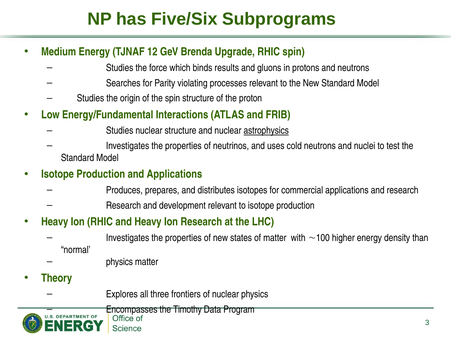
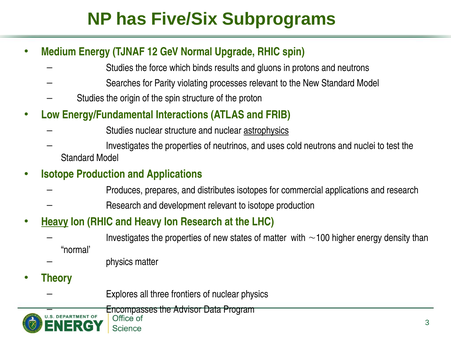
GeV Brenda: Brenda -> Normal
Heavy at (55, 222) underline: none -> present
Timothy: Timothy -> Advisor
